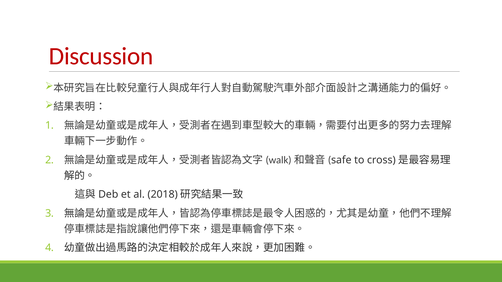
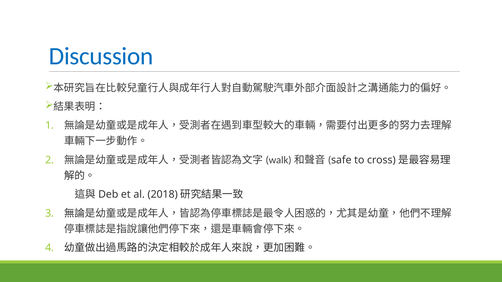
Discussion colour: red -> blue
